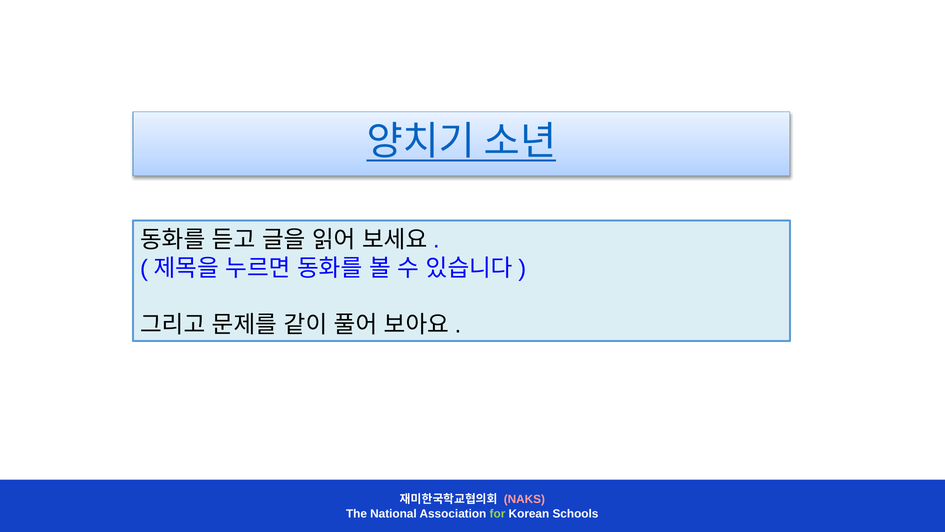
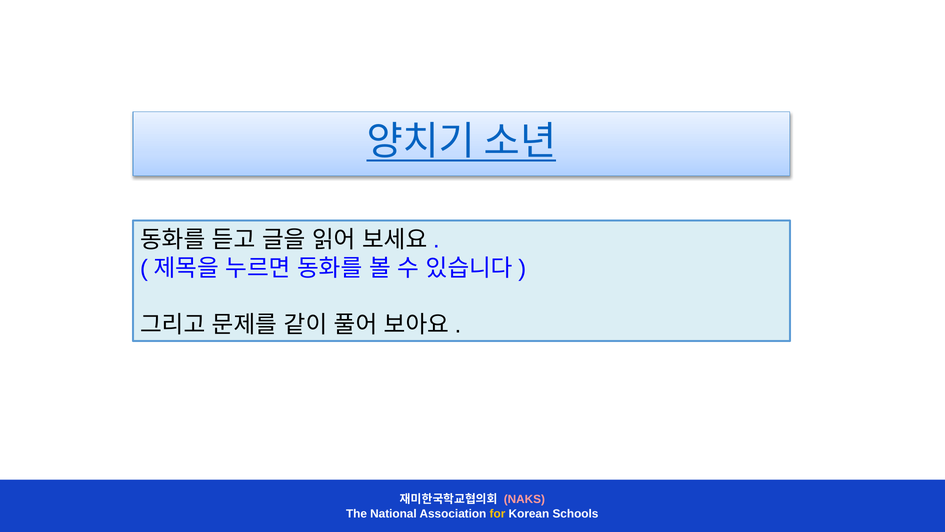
for colour: light green -> yellow
